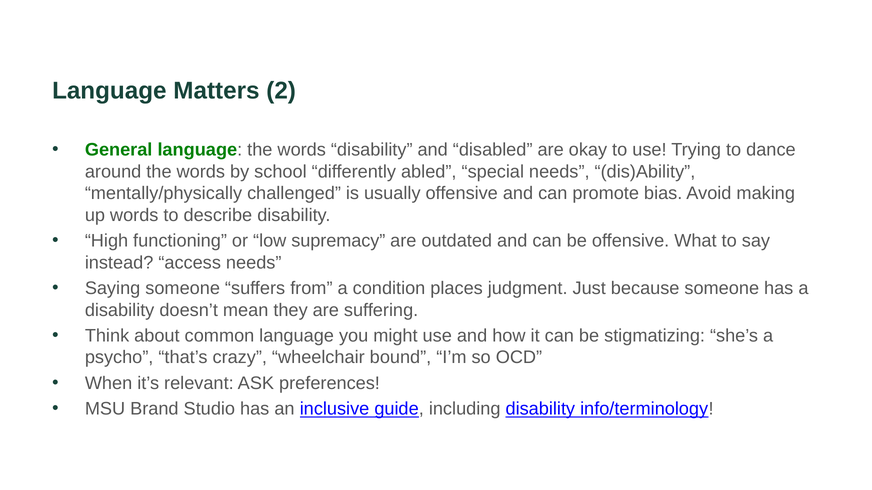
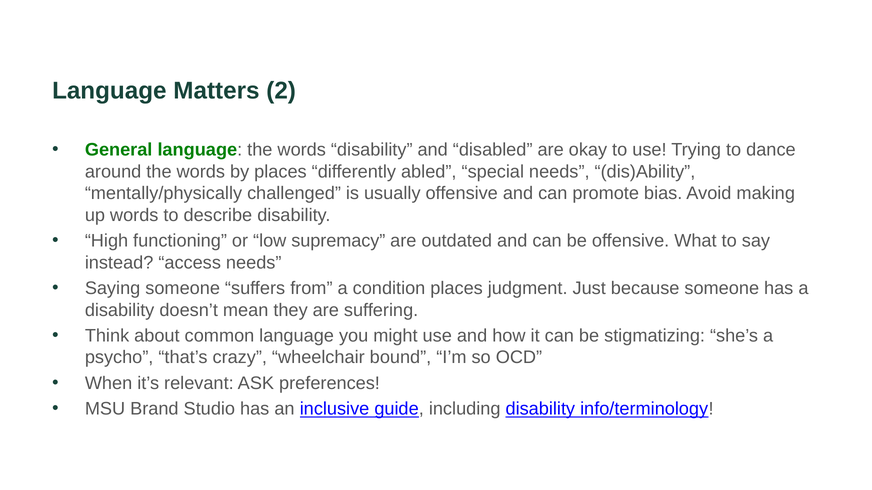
by school: school -> places
